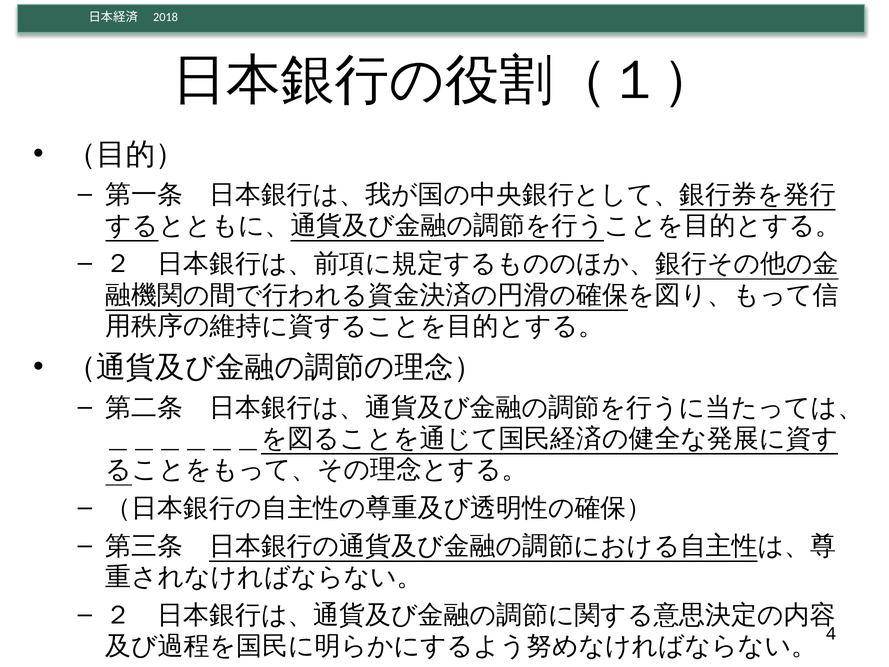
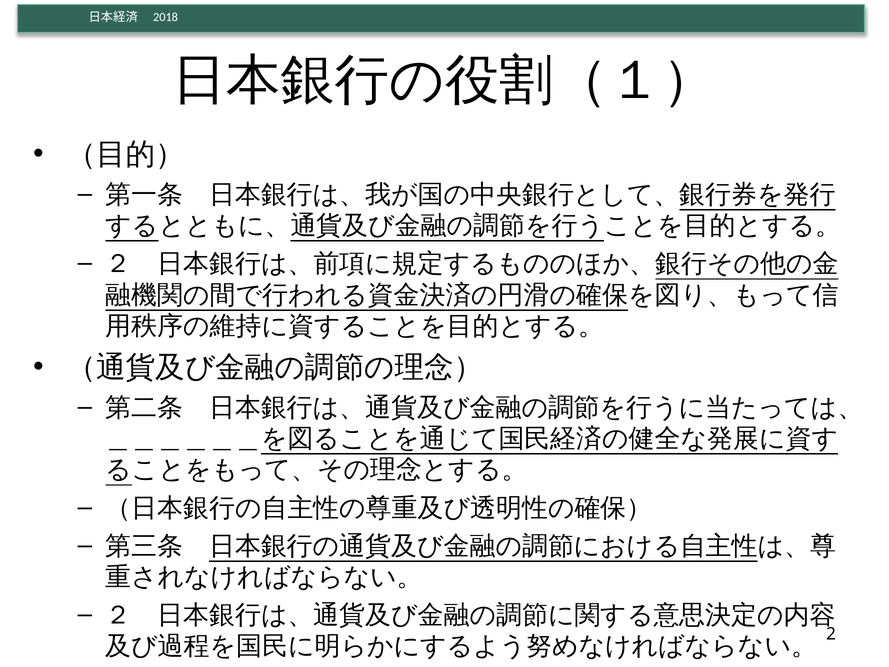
4: 4 -> 2
